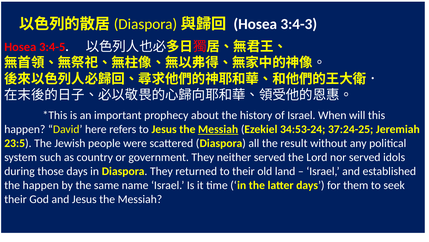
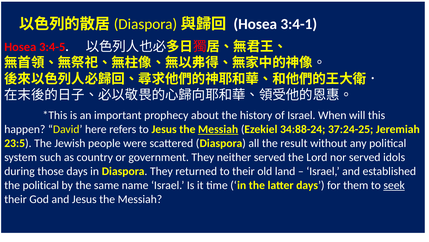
3:4-3: 3:4-3 -> 3:4-1
34:53-24: 34:53-24 -> 34:88-24
the happen: happen -> political
seek underline: none -> present
